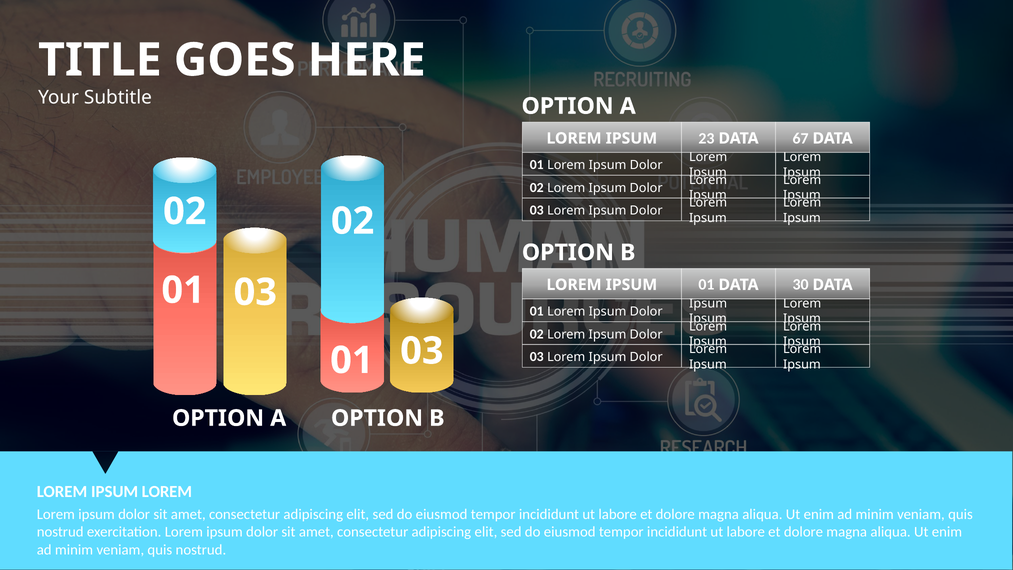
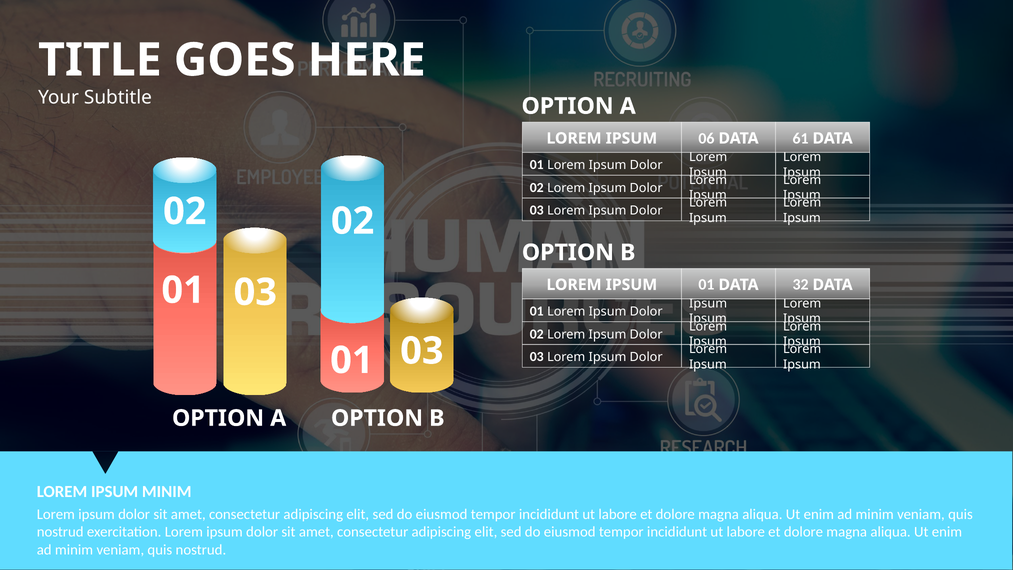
23: 23 -> 06
67: 67 -> 61
30: 30 -> 32
LOREM at (167, 492): LOREM -> MINIM
